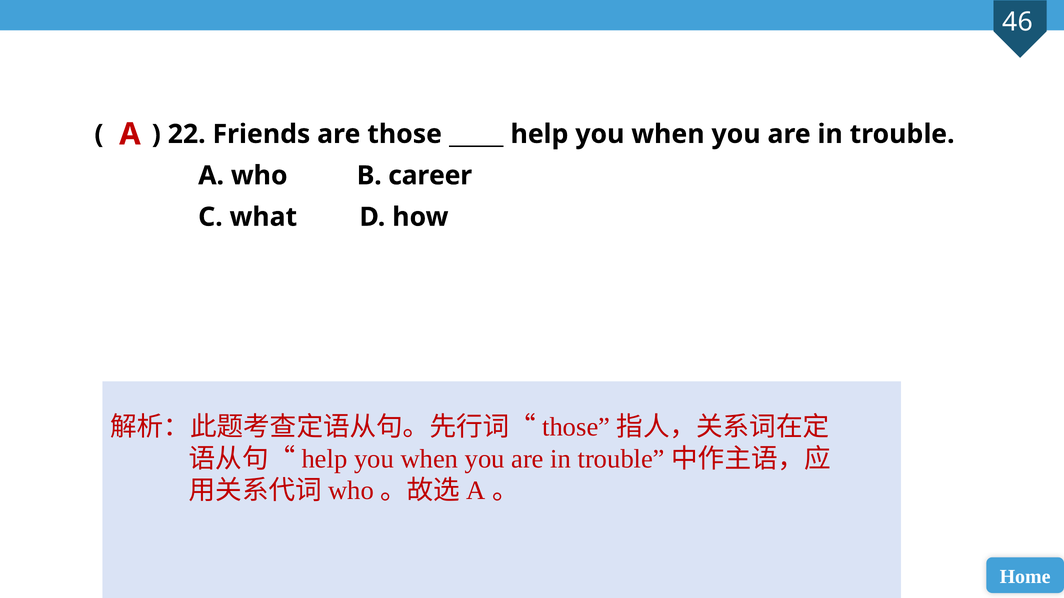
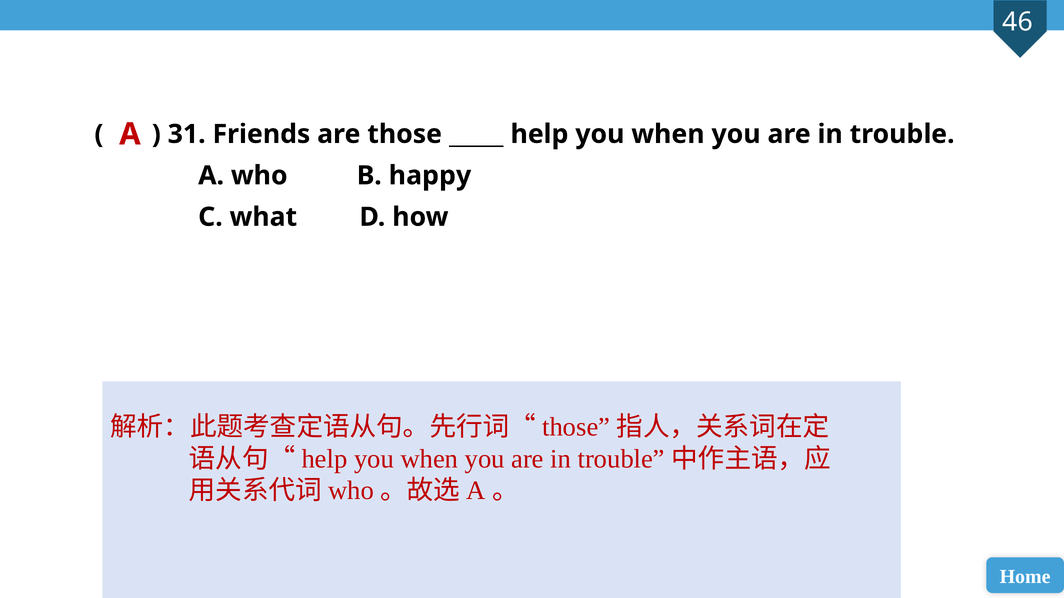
22: 22 -> 31
career: career -> happy
